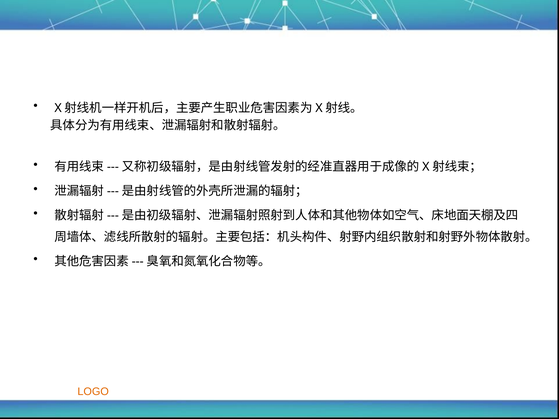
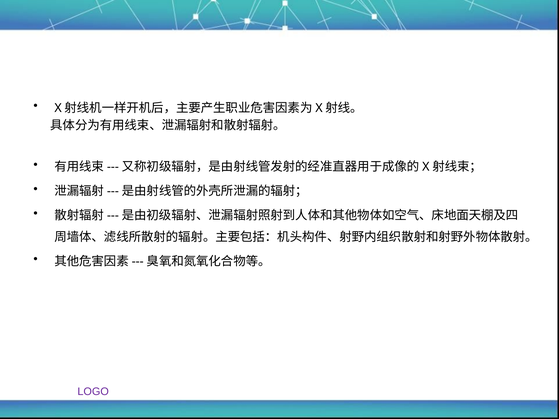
LOGO colour: orange -> purple
